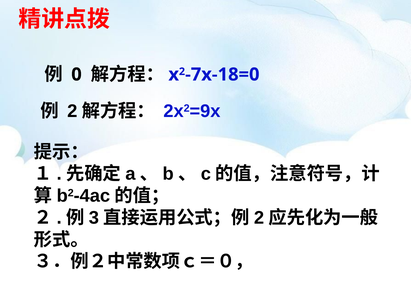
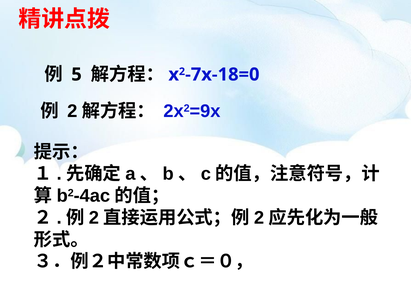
0: 0 -> 5
3 at (94, 218): 3 -> 2
